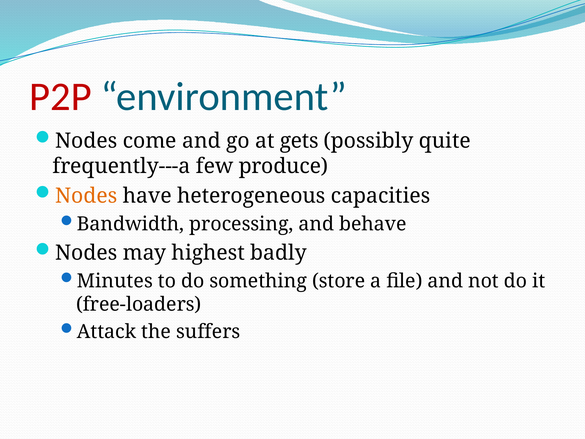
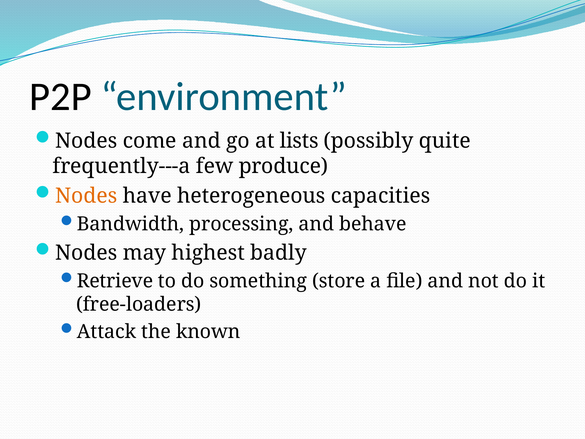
P2P colour: red -> black
gets: gets -> lists
Minutes: Minutes -> Retrieve
suffers: suffers -> known
